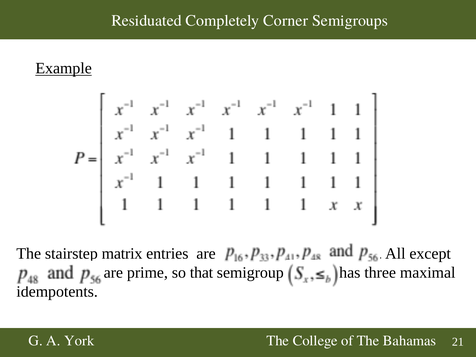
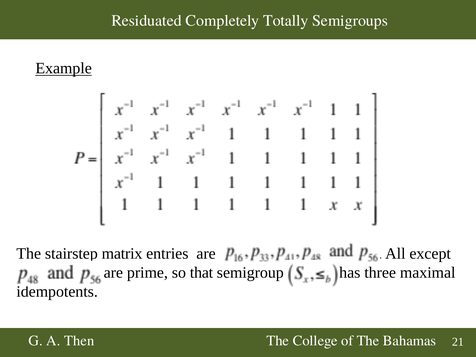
Corner: Corner -> Totally
York: York -> Then
